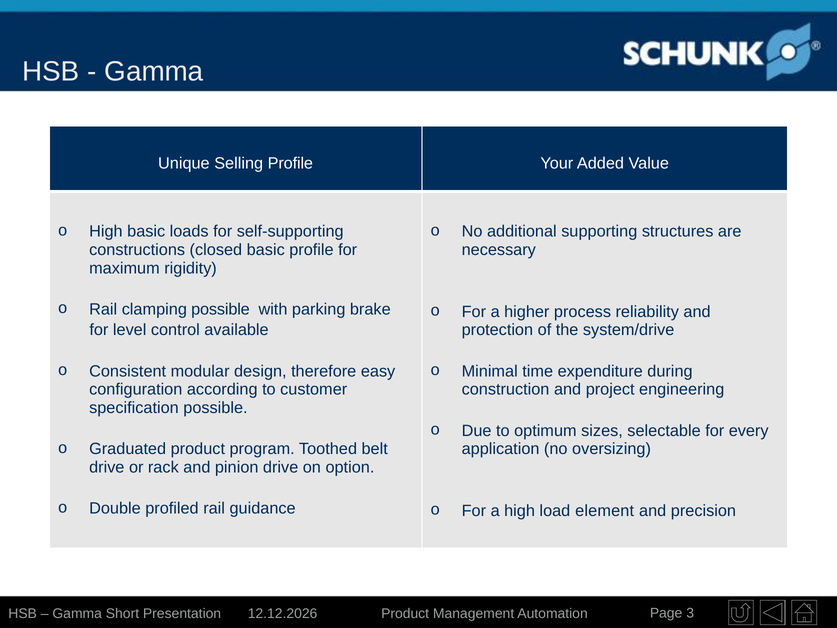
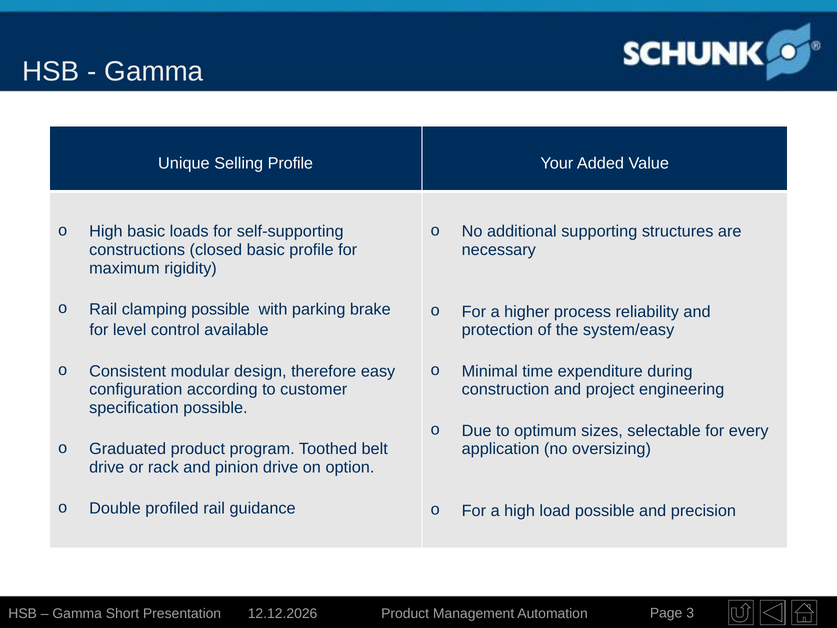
system/drive: system/drive -> system/easy
load element: element -> possible
